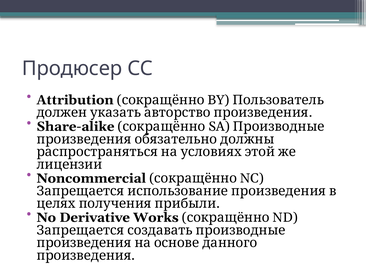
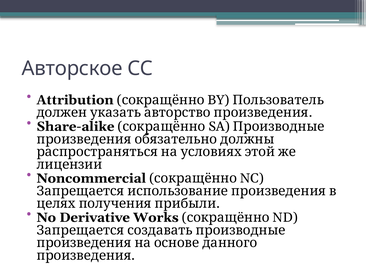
Продюсер: Продюсер -> Авторское
